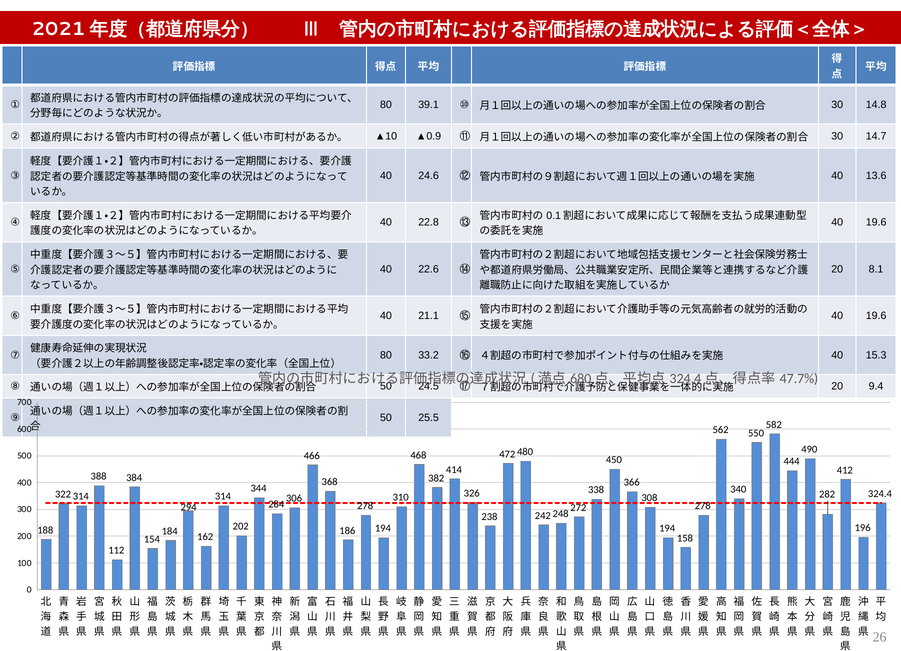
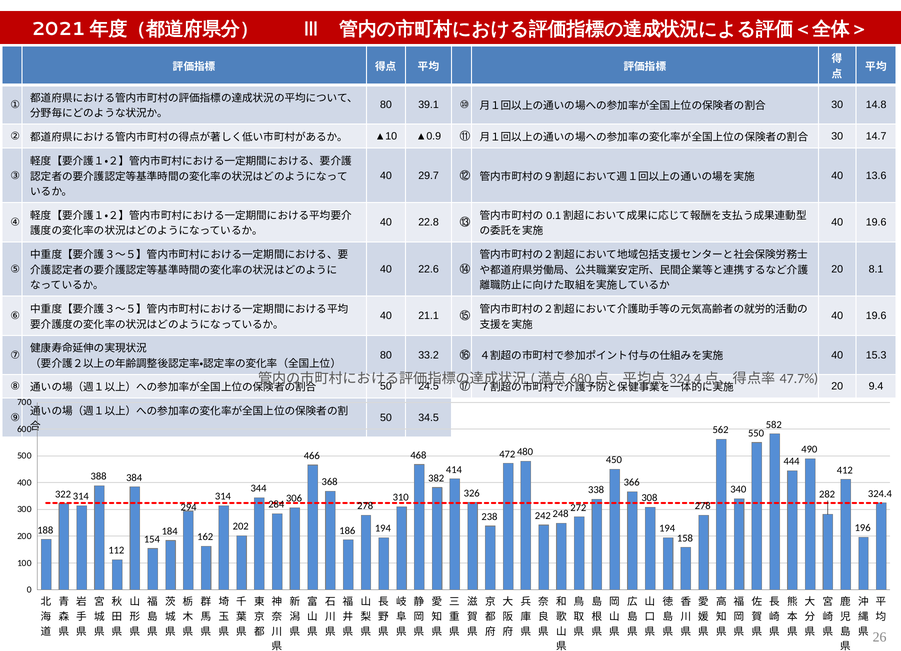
24.6: 24.6 -> 29.7
25.5: 25.5 -> 34.5
